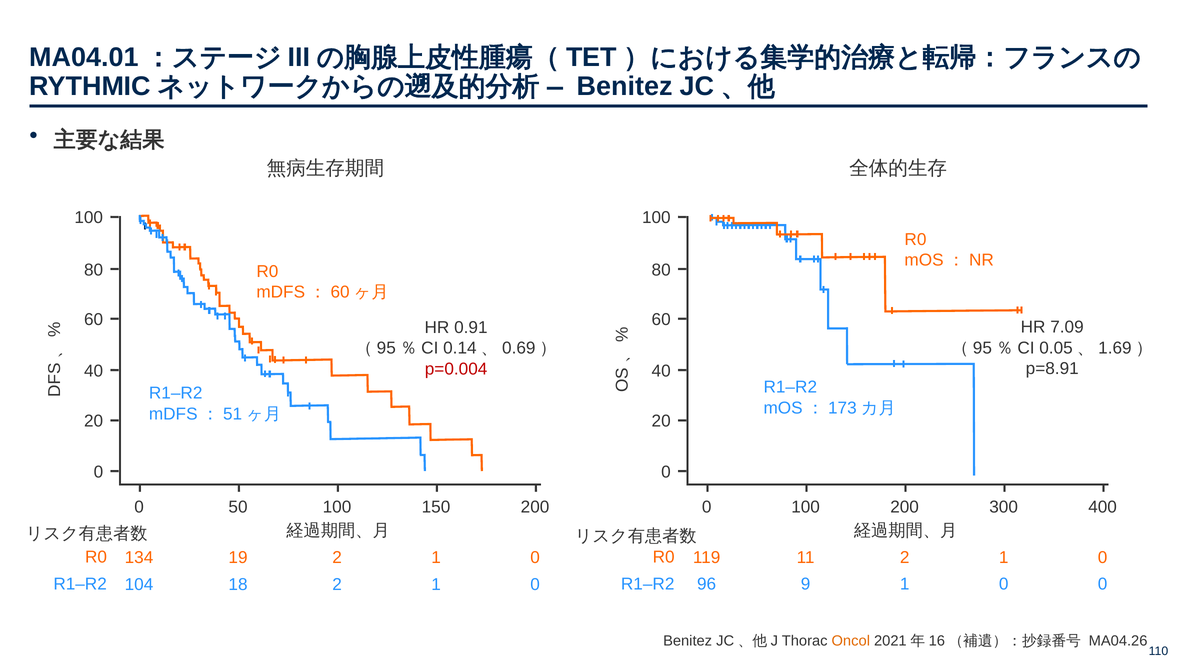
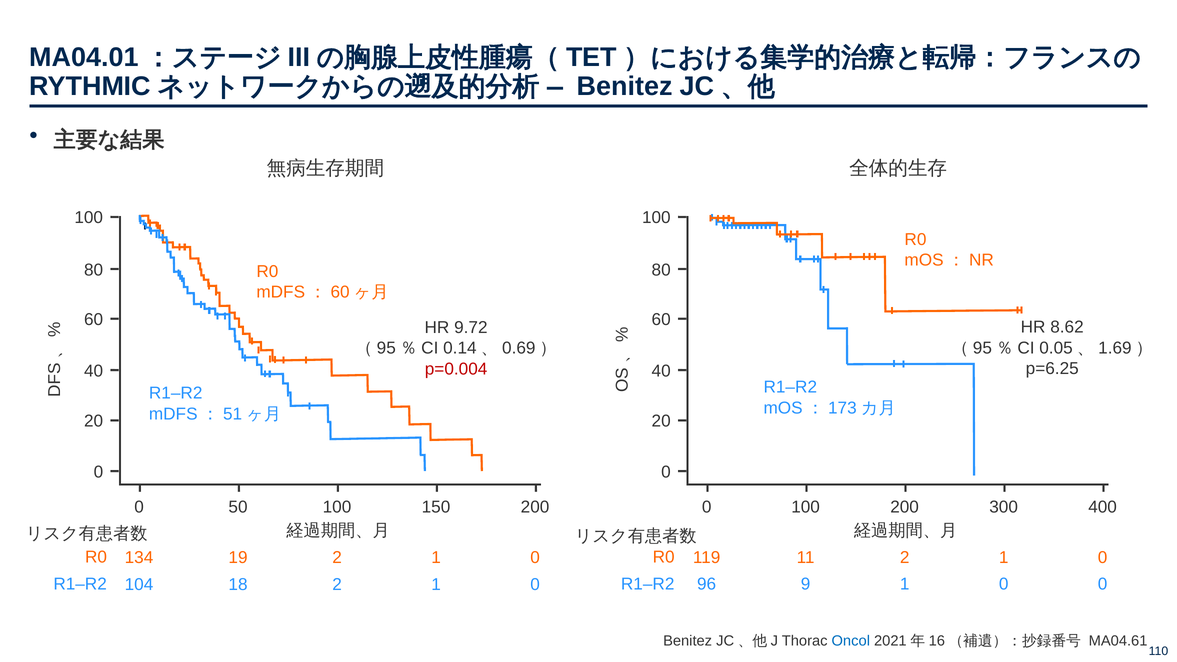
7.09: 7.09 -> 8.62
0.91: 0.91 -> 9.72
p=8.91: p=8.91 -> p=6.25
Oncol colour: orange -> blue
MA04.26: MA04.26 -> MA04.61
